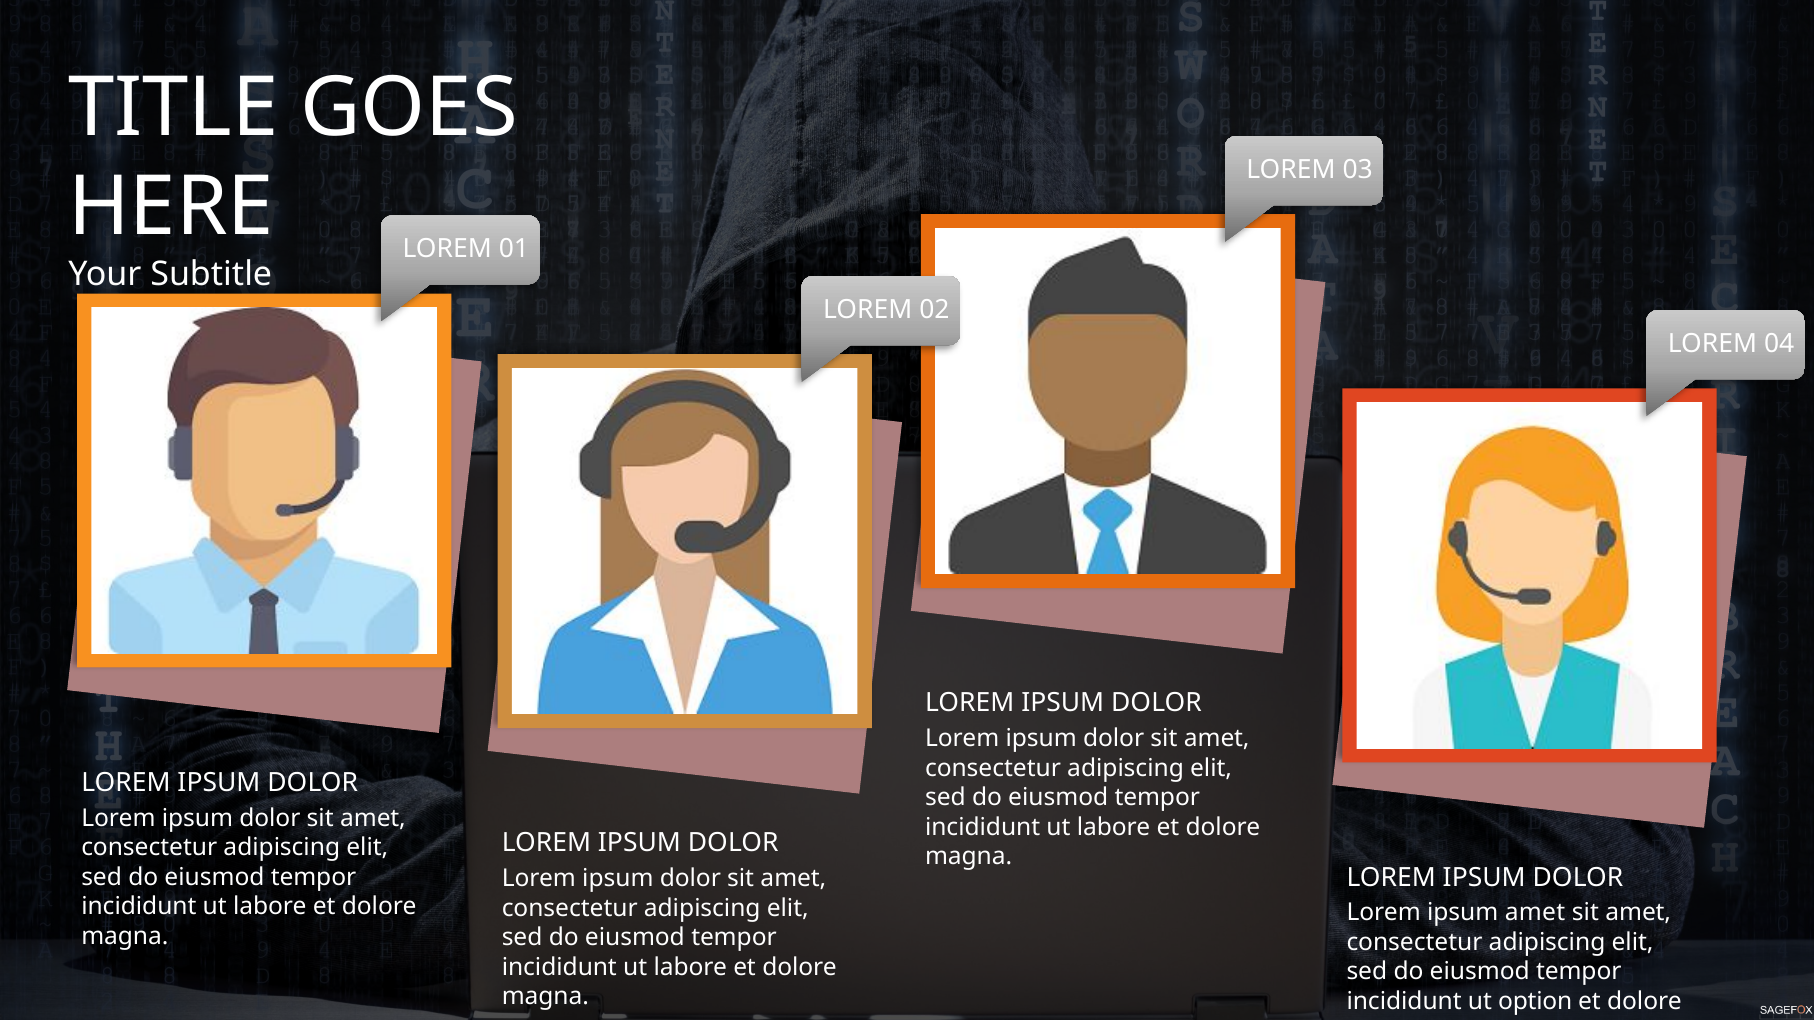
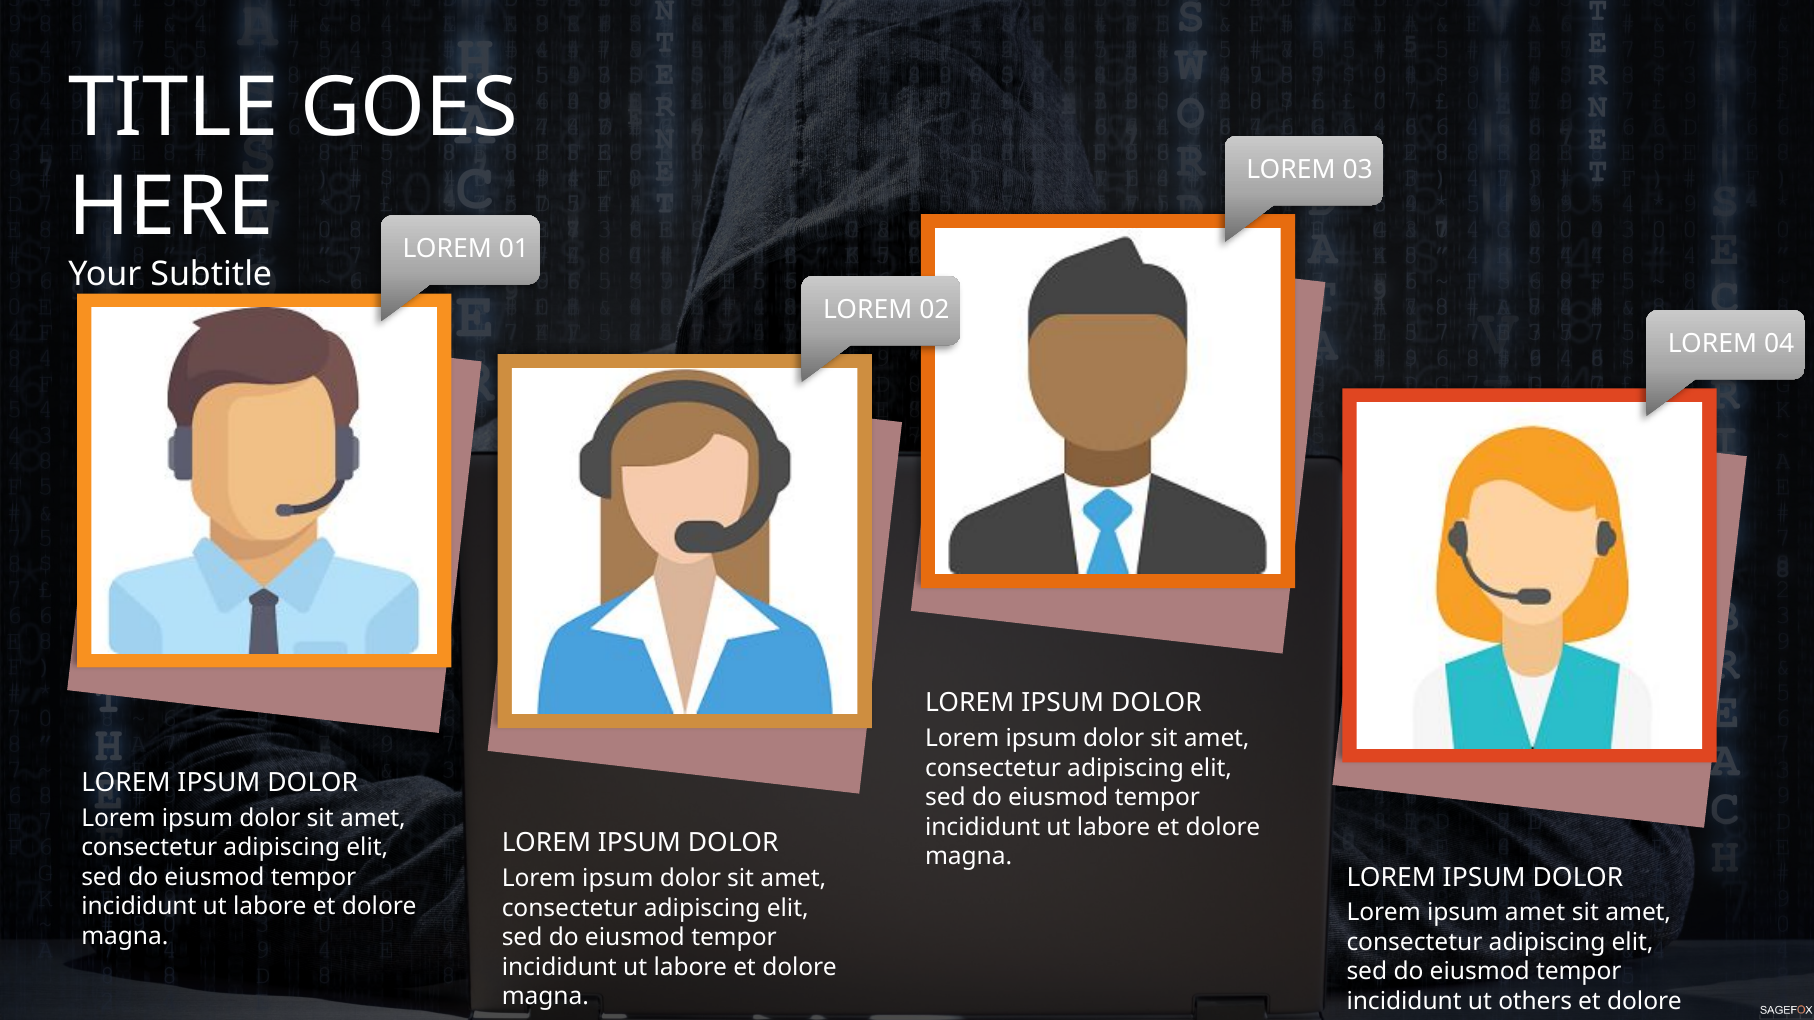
option: option -> others
